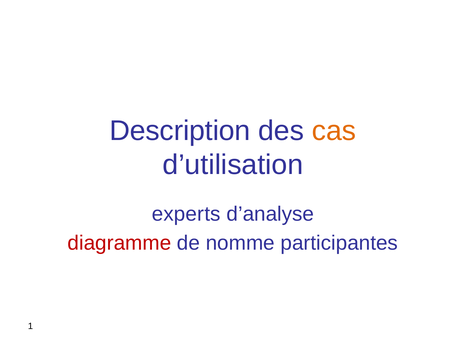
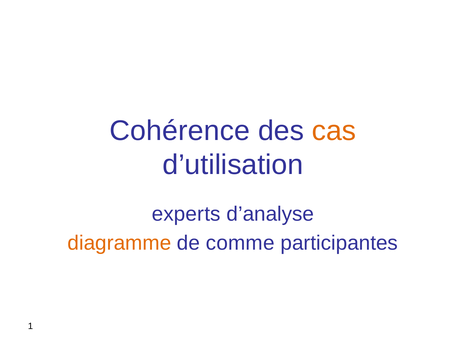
Description: Description -> Cohérence
diagramme colour: red -> orange
nomme: nomme -> comme
